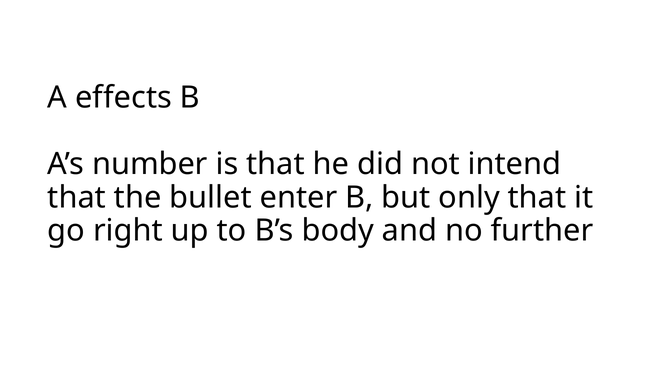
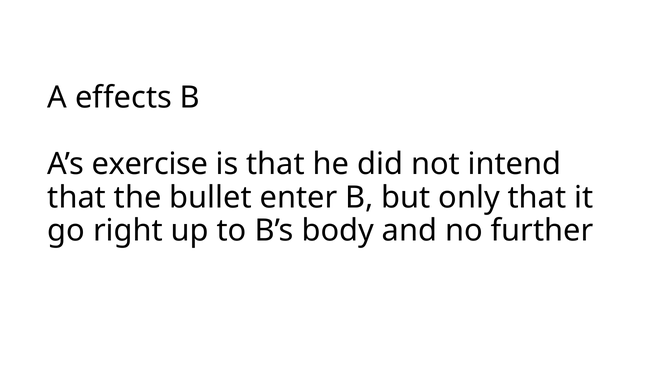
number: number -> exercise
